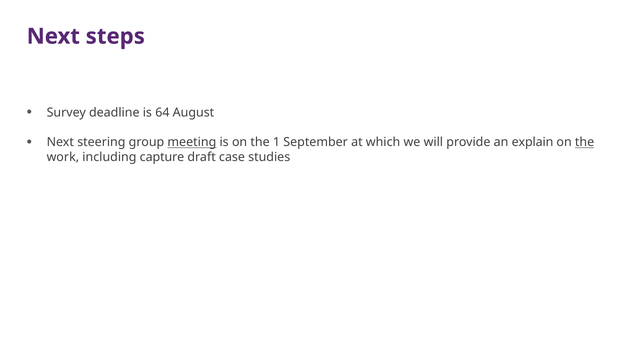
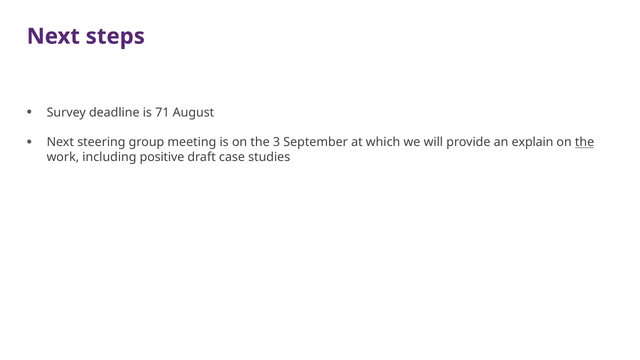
64: 64 -> 71
meeting underline: present -> none
1: 1 -> 3
capture: capture -> positive
